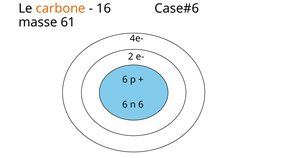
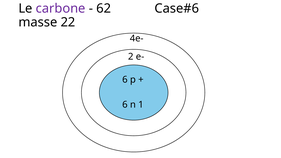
carbone colour: orange -> purple
16: 16 -> 62
61: 61 -> 22
n 6: 6 -> 1
